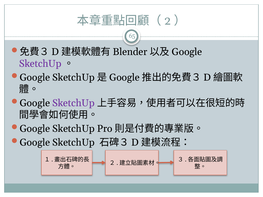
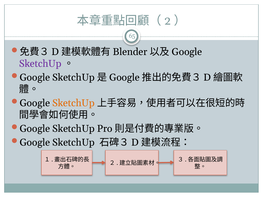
SketchUp at (74, 103) colour: purple -> orange
